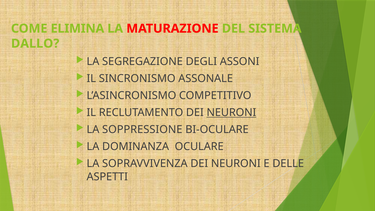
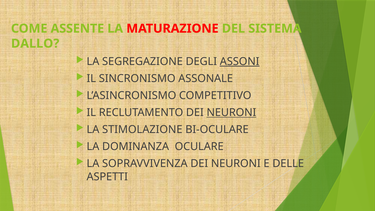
ELIMINA: ELIMINA -> ASSENTE
ASSONI underline: none -> present
SOPPRESSIONE: SOPPRESSIONE -> STIMOLAZIONE
